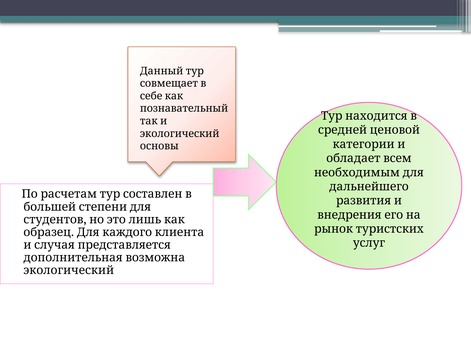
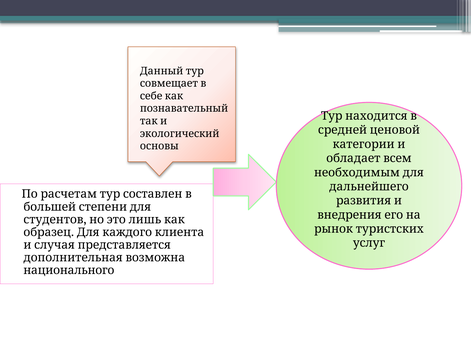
экологический at (69, 271): экологический -> национального
